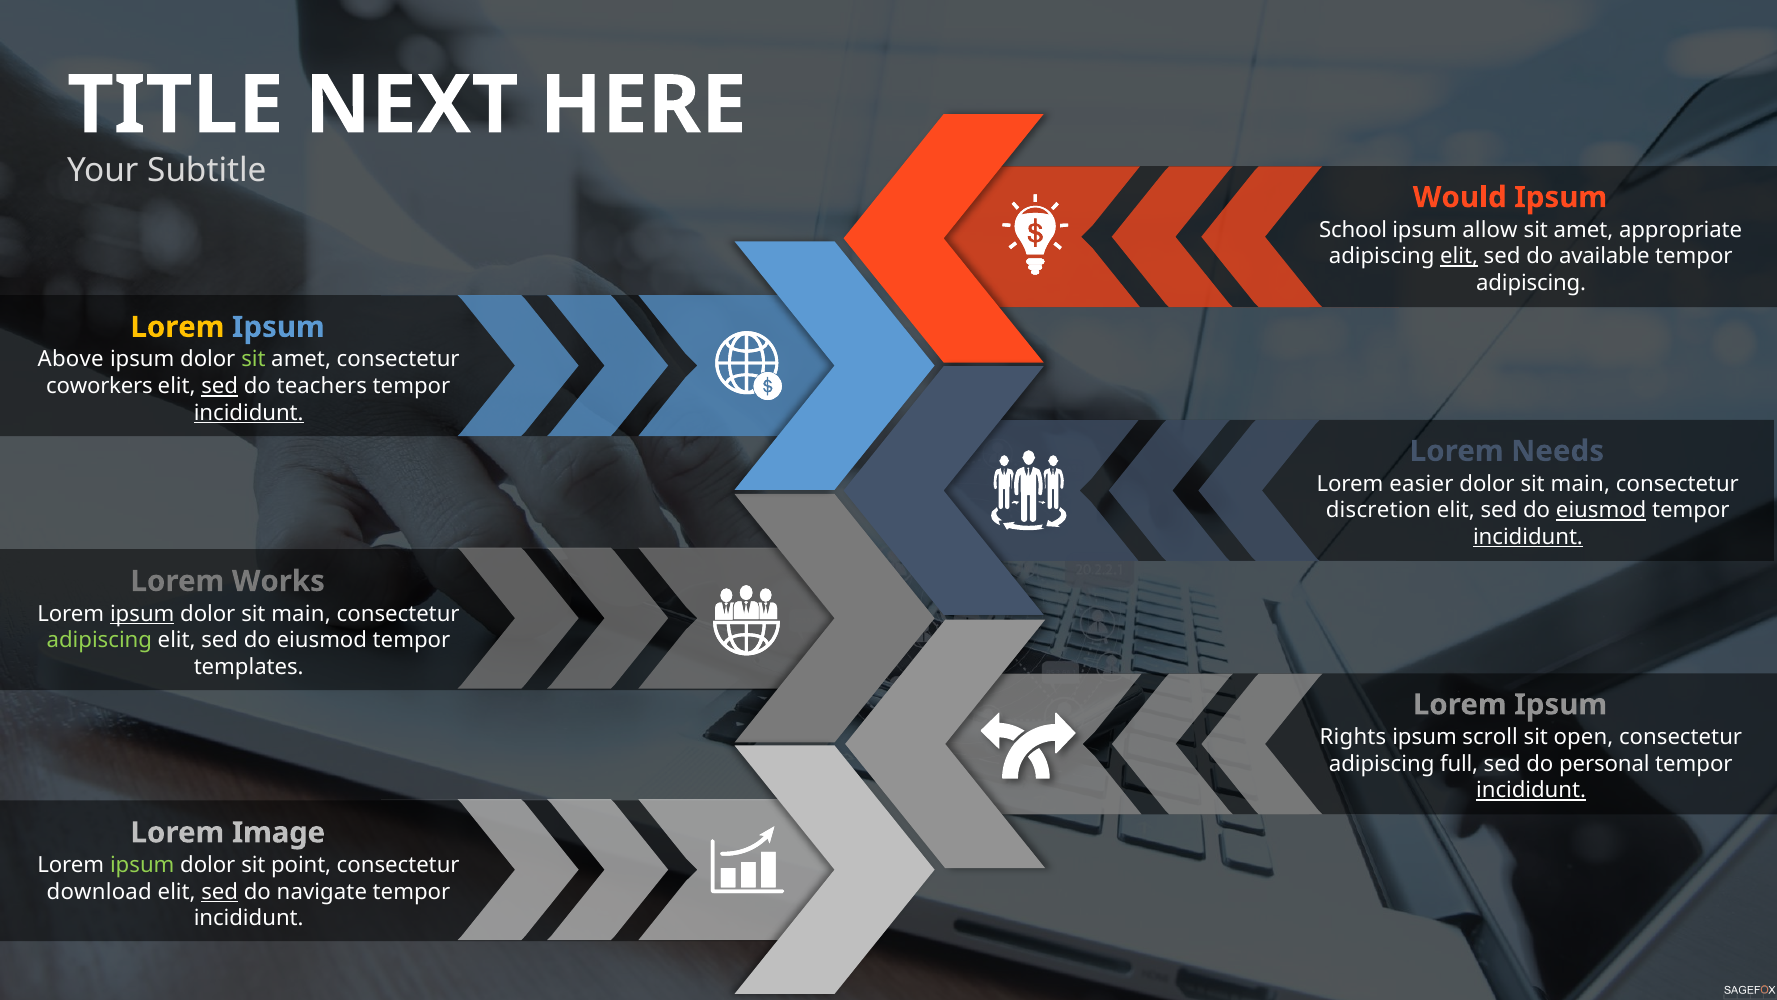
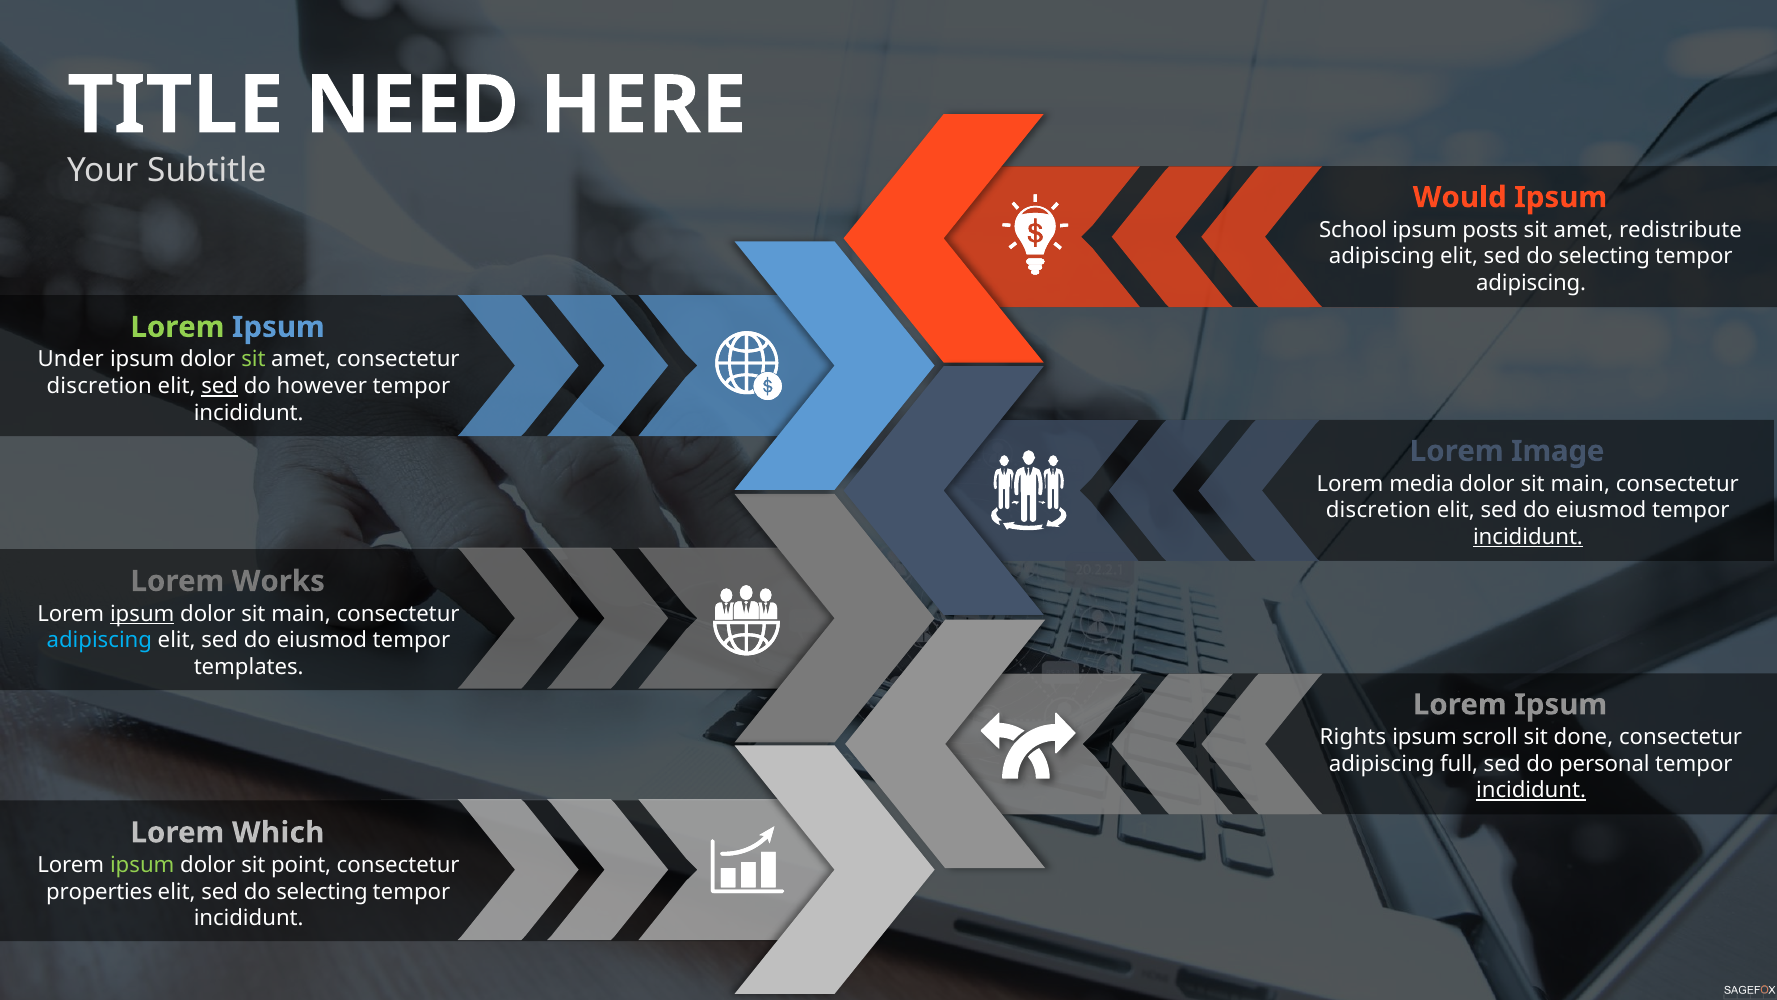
NEXT: NEXT -> NEED
allow: allow -> posts
appropriate: appropriate -> redistribute
elit at (1459, 256) underline: present -> none
available at (1604, 256): available -> selecting
Lorem at (177, 327) colour: yellow -> light green
Above: Above -> Under
coworkers at (99, 386): coworkers -> discretion
teachers: teachers -> however
incididunt at (249, 413) underline: present -> none
Needs: Needs -> Image
easier: easier -> media
eiusmod at (1601, 510) underline: present -> none
adipiscing at (99, 640) colour: light green -> light blue
open: open -> done
Image: Image -> Which
download: download -> properties
sed at (220, 891) underline: present -> none
navigate at (322, 891): navigate -> selecting
